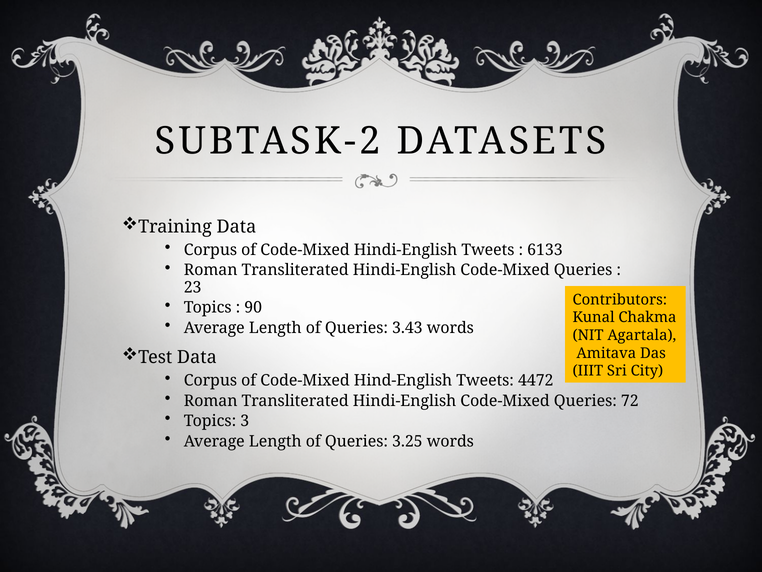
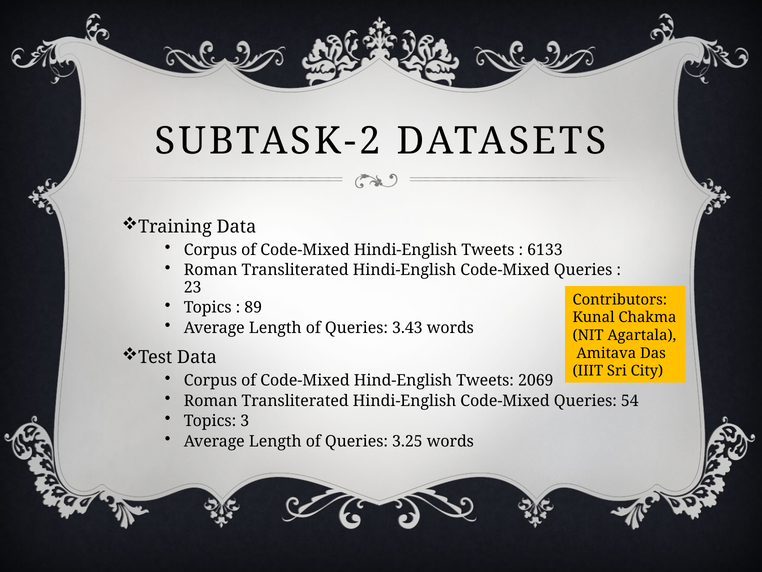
90: 90 -> 89
4472: 4472 -> 2069
72: 72 -> 54
